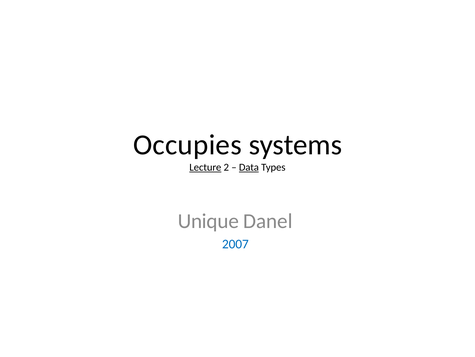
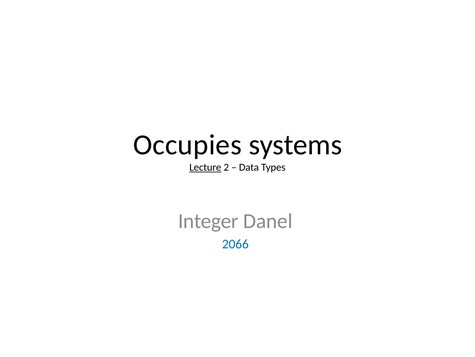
Data underline: present -> none
Unique: Unique -> Integer
2007: 2007 -> 2066
